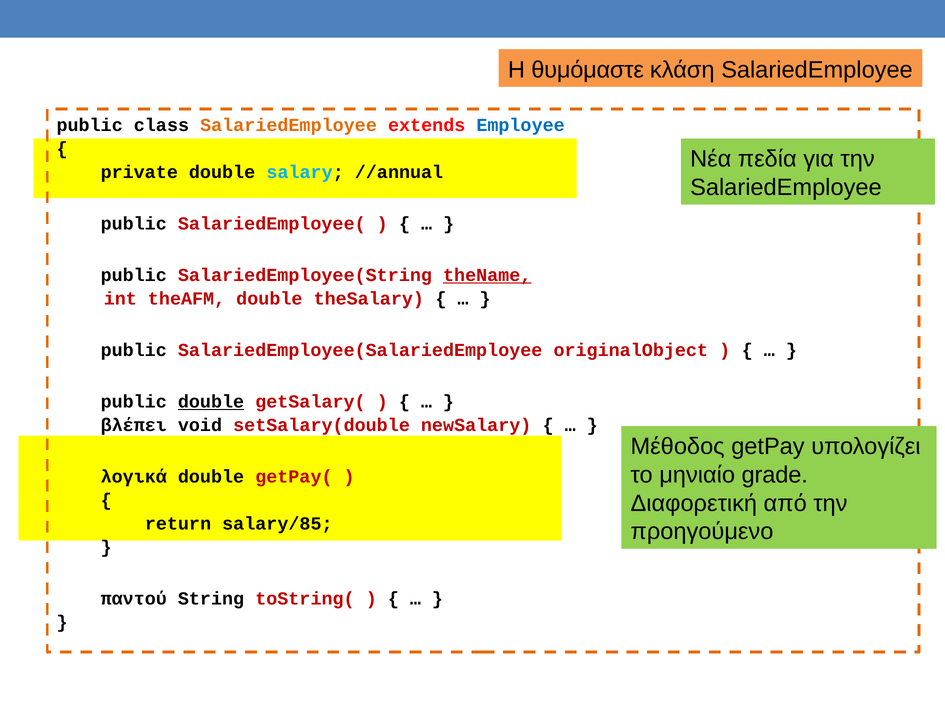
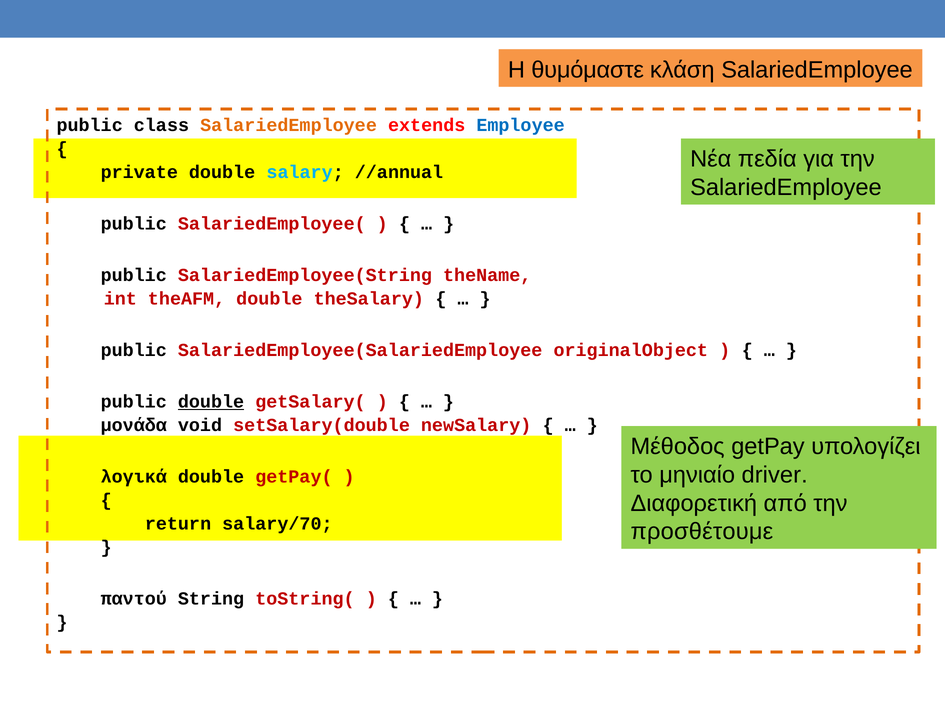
theName underline: present -> none
βλέπει: βλέπει -> μονάδα
grade: grade -> driver
salary/85: salary/85 -> salary/70
προηγούμενο: προηγούμενο -> προσθέτουμε
